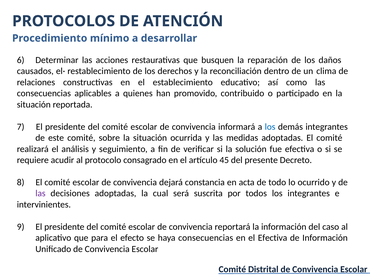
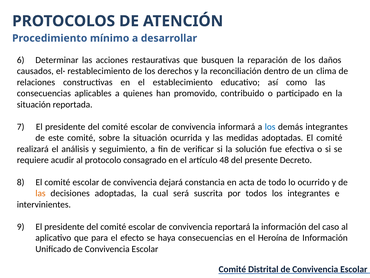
45: 45 -> 48
las at (40, 193) colour: purple -> orange
el Efectiva: Efectiva -> Heroína
